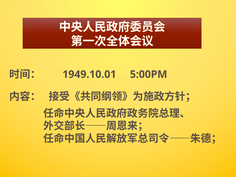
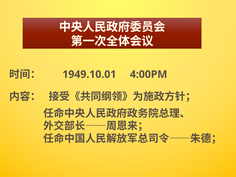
5:00PM: 5:00PM -> 4:00PM
